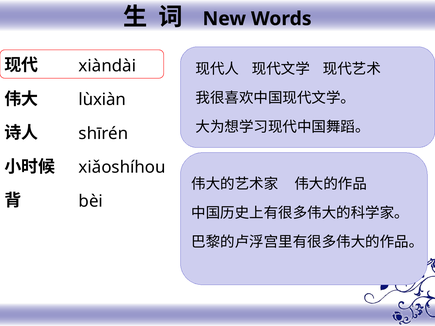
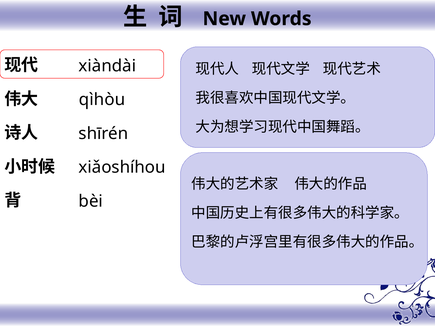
lùxiàn: lùxiàn -> qìhòu
